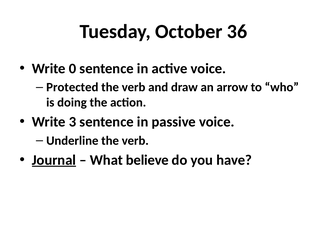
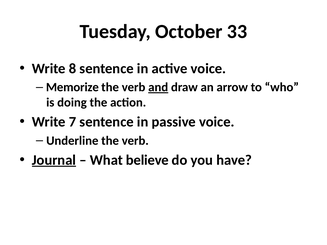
36: 36 -> 33
0: 0 -> 8
Protected: Protected -> Memorize
and underline: none -> present
3: 3 -> 7
